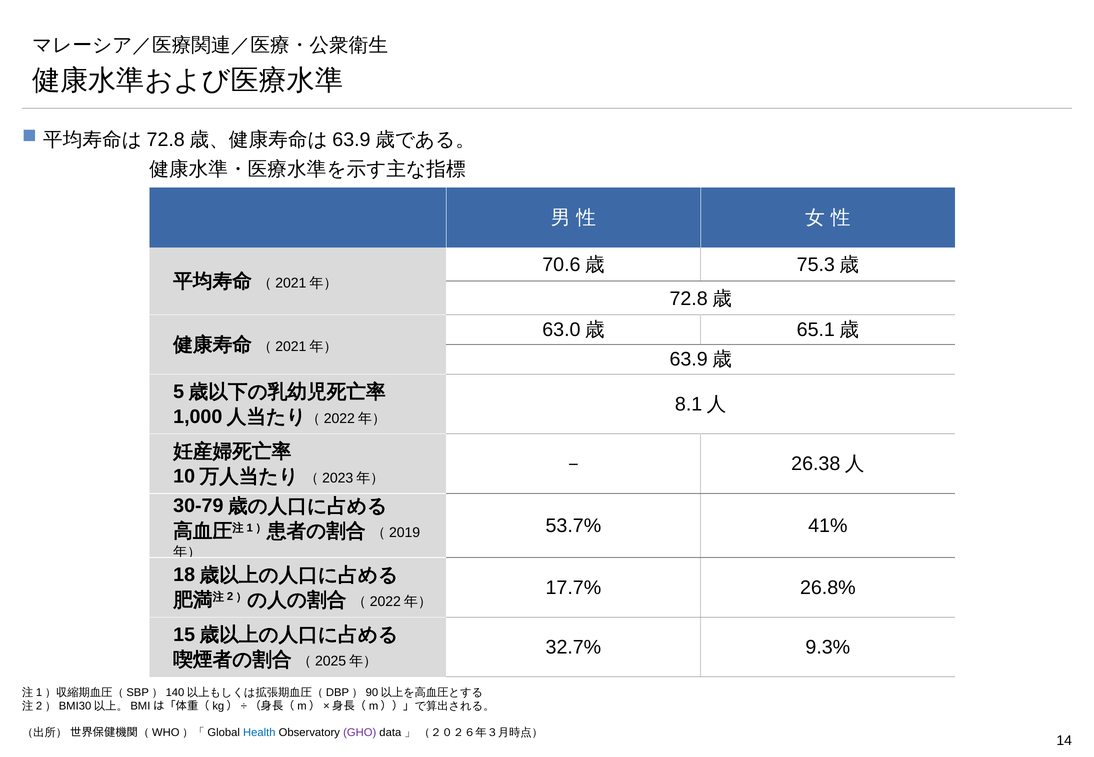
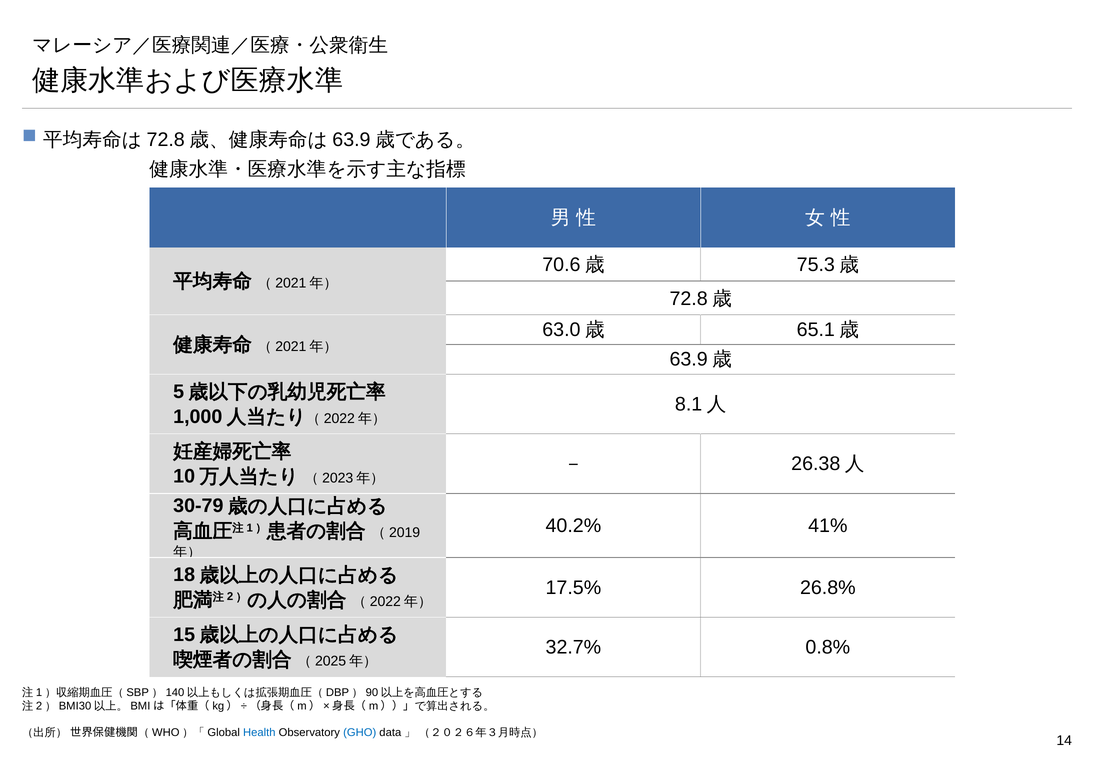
53.7%: 53.7% -> 40.2%
17.7%: 17.7% -> 17.5%
9.3%: 9.3% -> 0.8%
GHO colour: purple -> blue
